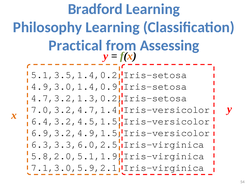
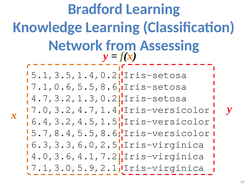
Philosophy: Philosophy -> Knowledge
Practical: Practical -> Network
4.9,3.0,1.4,0.9,Iris-setosa: 4.9,3.0,1.4,0.9,Iris-setosa -> 7.1,0.6,5.5,8.6,Iris-setosa
6.9,3.2,4.9,1.5,Iris-versicolor: 6.9,3.2,4.9,1.5,Iris-versicolor -> 5.7,8.4,5.5,8.6,Iris-versicolor
5.8,2.0,5.1,1.9,Iris-virginica: 5.8,2.0,5.1,1.9,Iris-virginica -> 4.0,3.6,4.1,7.2,Iris-virginica
